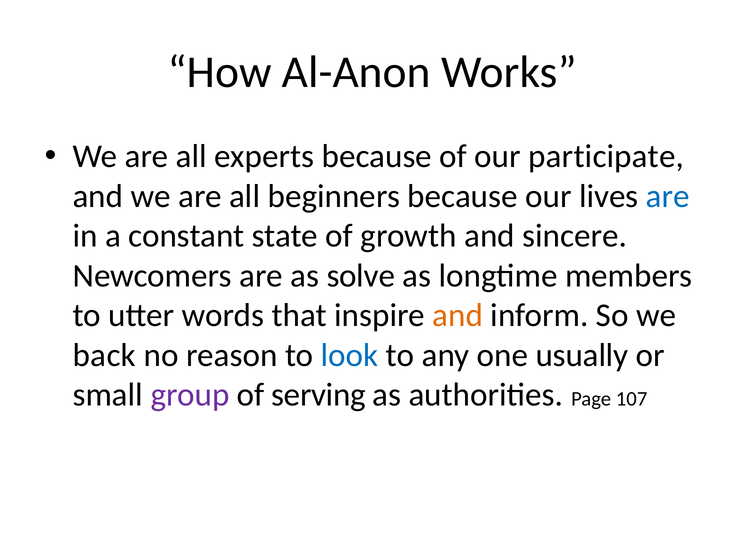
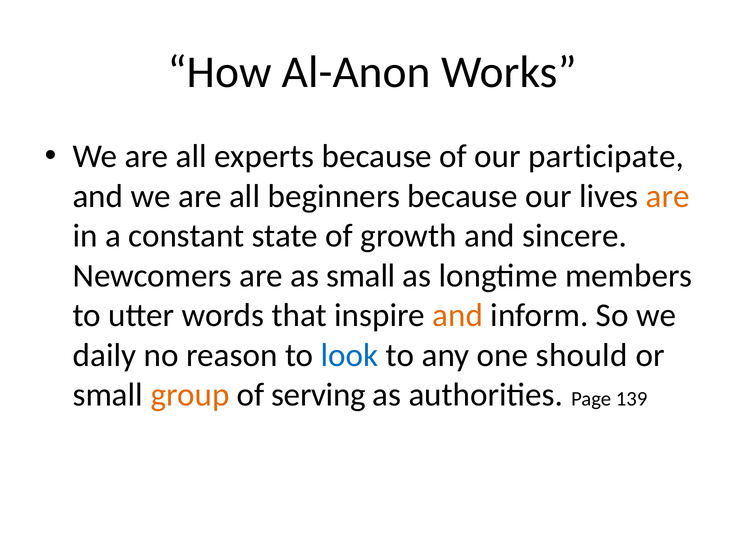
are at (668, 196) colour: blue -> orange
as solve: solve -> small
back: back -> daily
usually: usually -> should
group colour: purple -> orange
107: 107 -> 139
